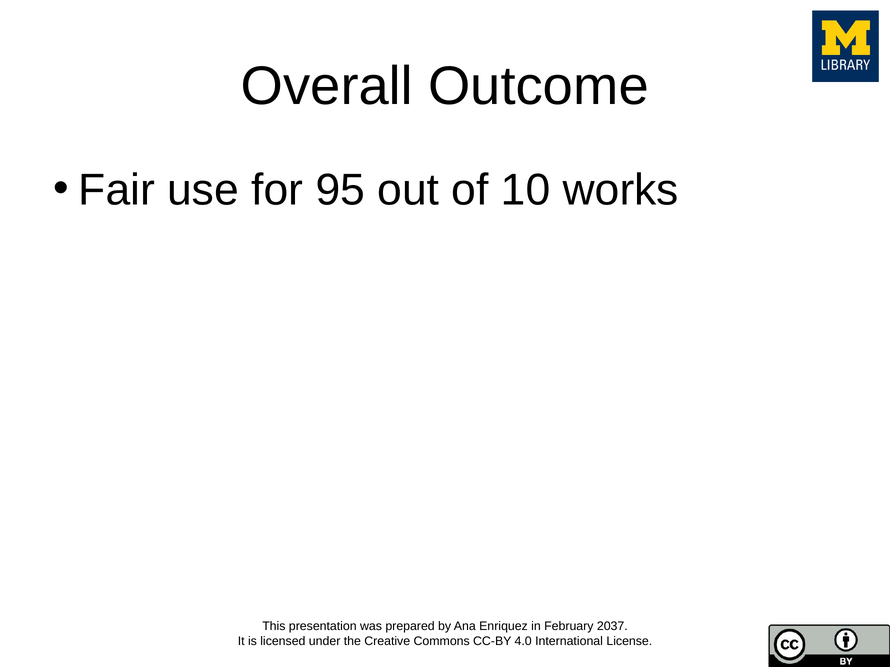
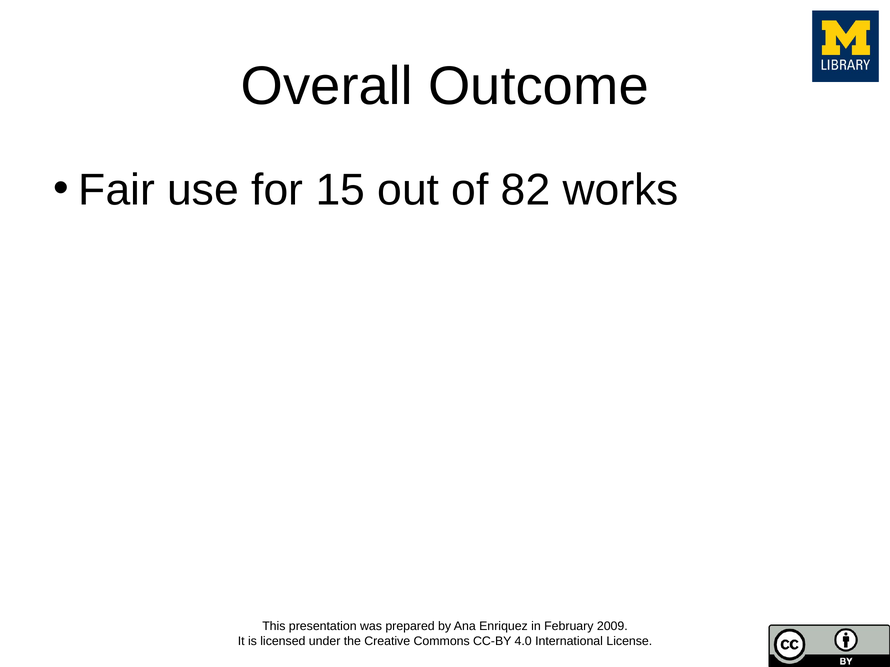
95: 95 -> 15
10: 10 -> 82
2037: 2037 -> 2009
